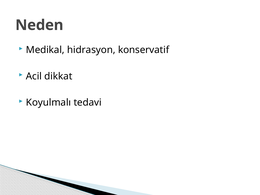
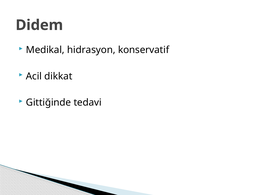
Neden: Neden -> Didem
Koyulmalı: Koyulmalı -> Gittiğinde
